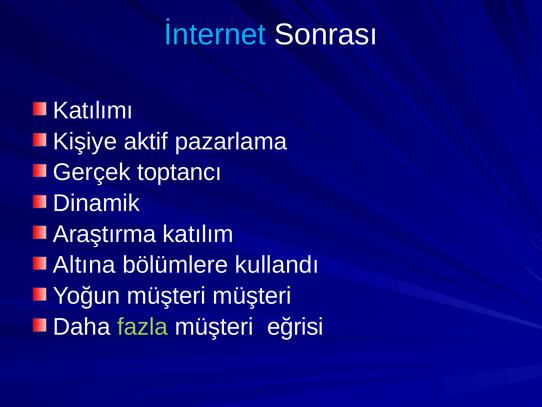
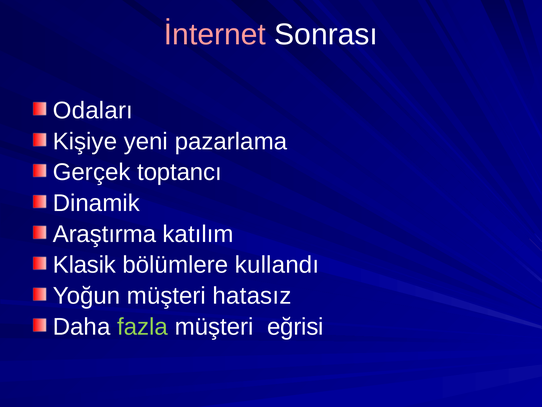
İnternet colour: light blue -> pink
Katılımı: Katılımı -> Odaları
aktif: aktif -> yeni
Altına: Altına -> Klasik
müşteri müşteri: müşteri -> hatasız
